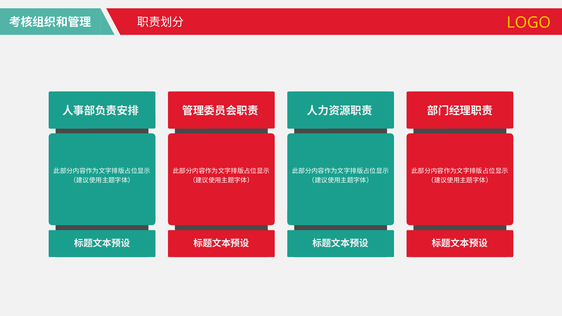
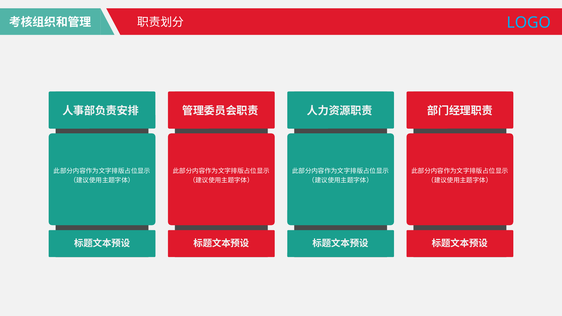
LOGO colour: yellow -> light blue
